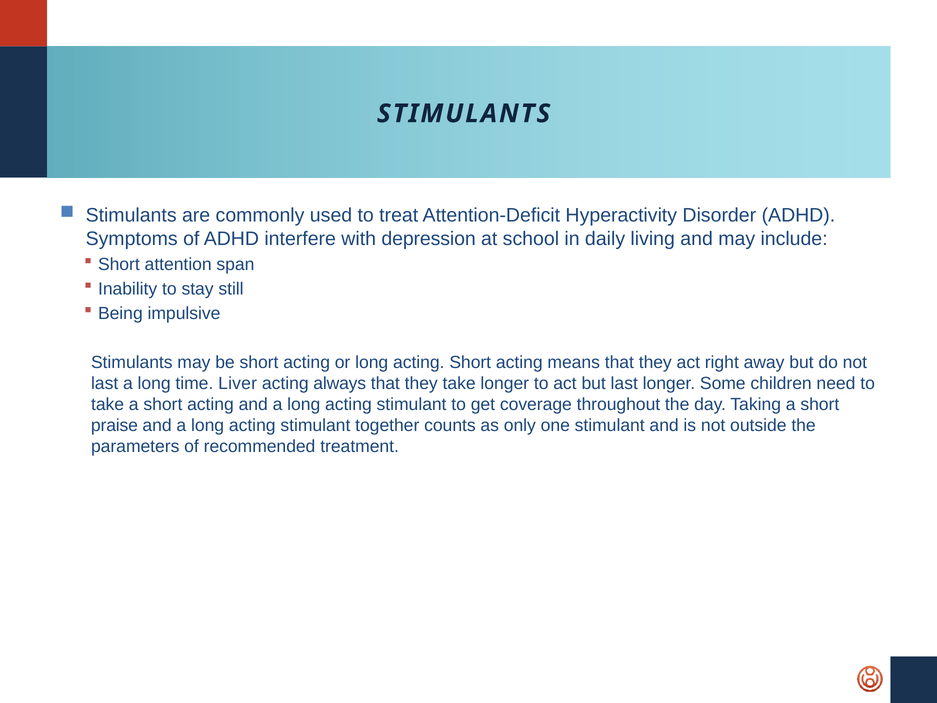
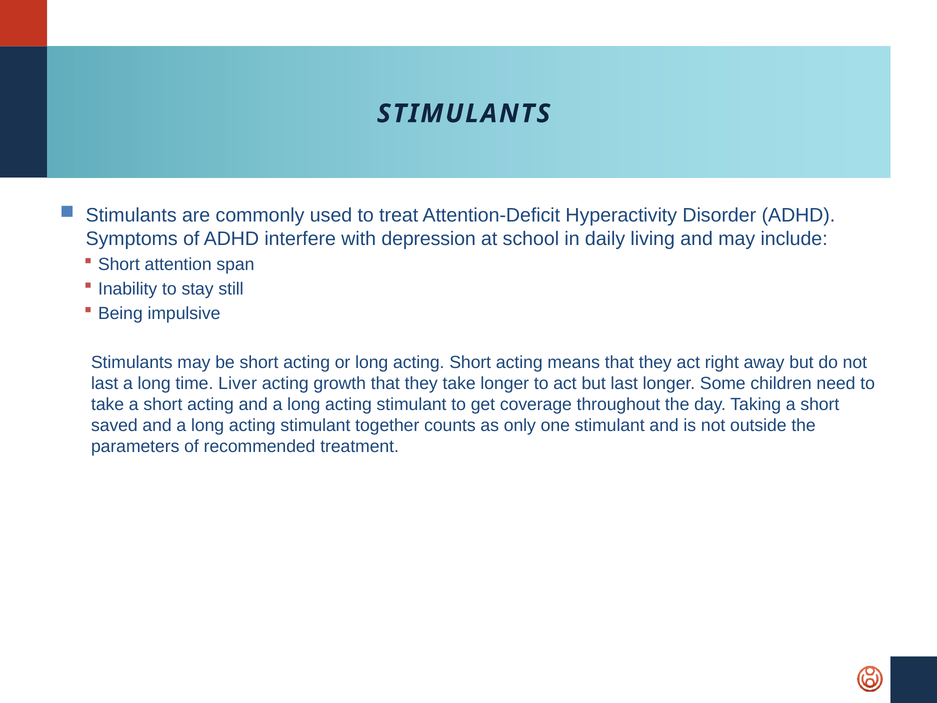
always: always -> growth
praise: praise -> saved
